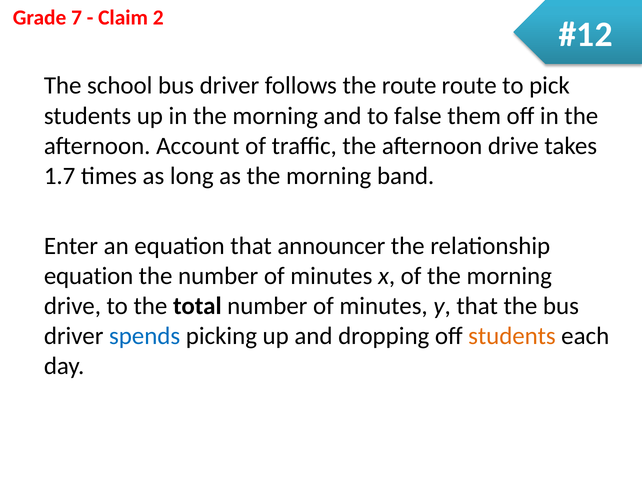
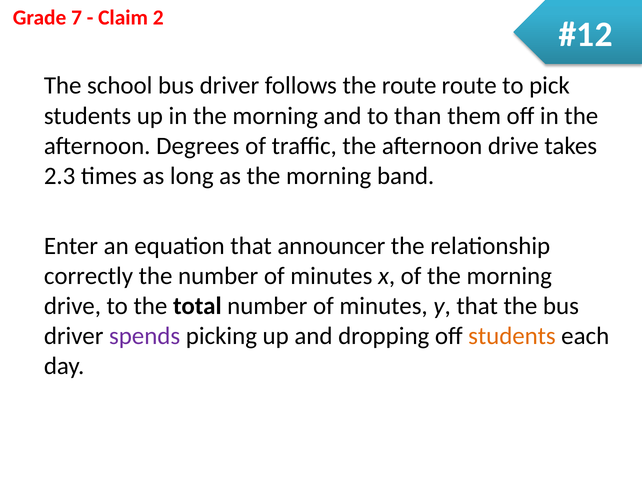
false: false -> than
Account: Account -> Degrees
1.7: 1.7 -> 2.3
equation at (89, 276): equation -> correctly
spends colour: blue -> purple
